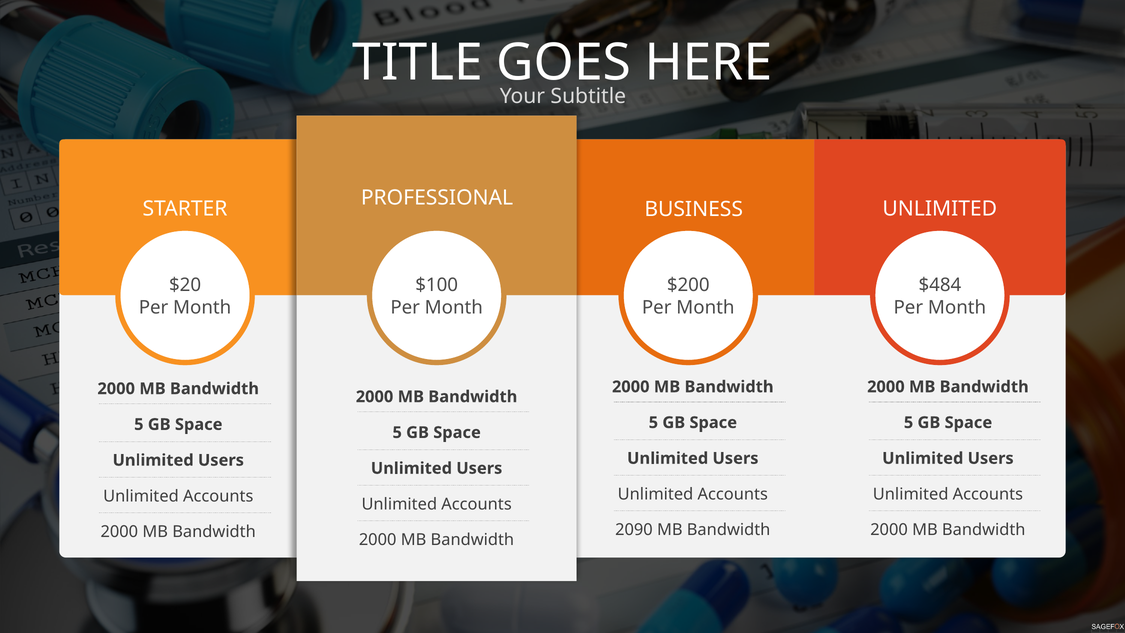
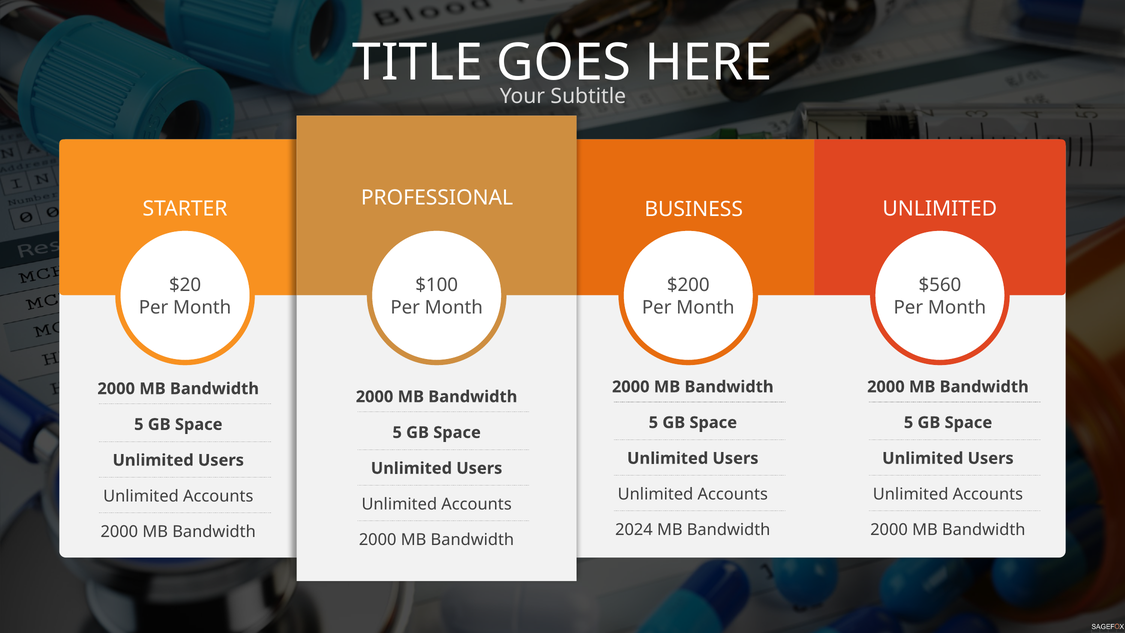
$484: $484 -> $560
2090: 2090 -> 2024
